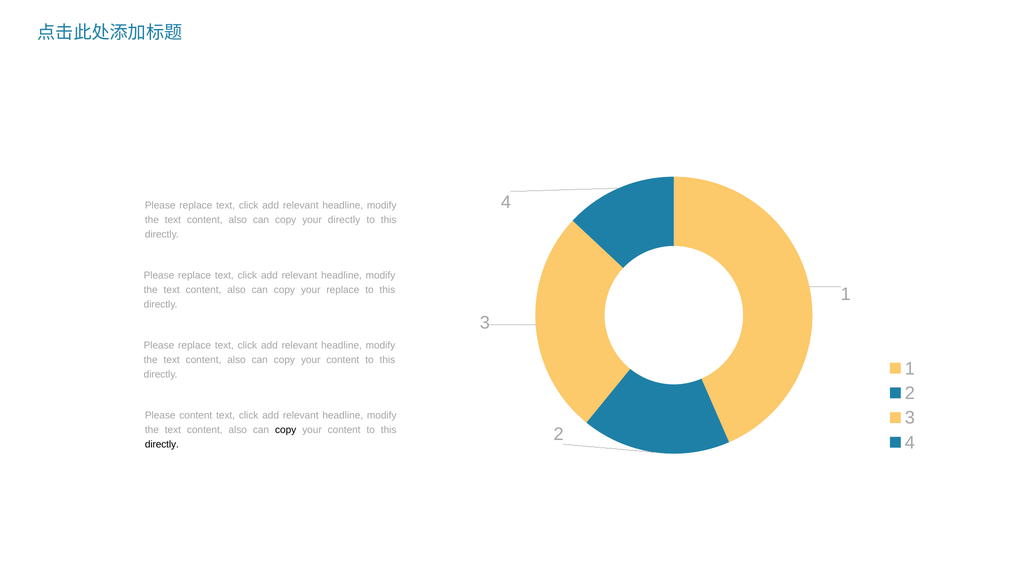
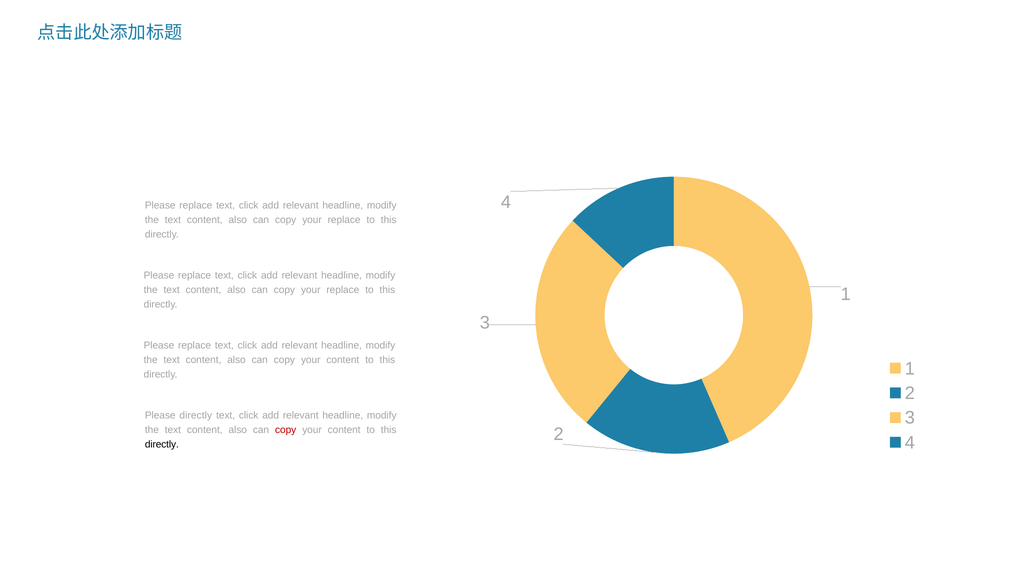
directly at (344, 220): directly -> replace
Please content: content -> directly
copy at (286, 430) colour: black -> red
